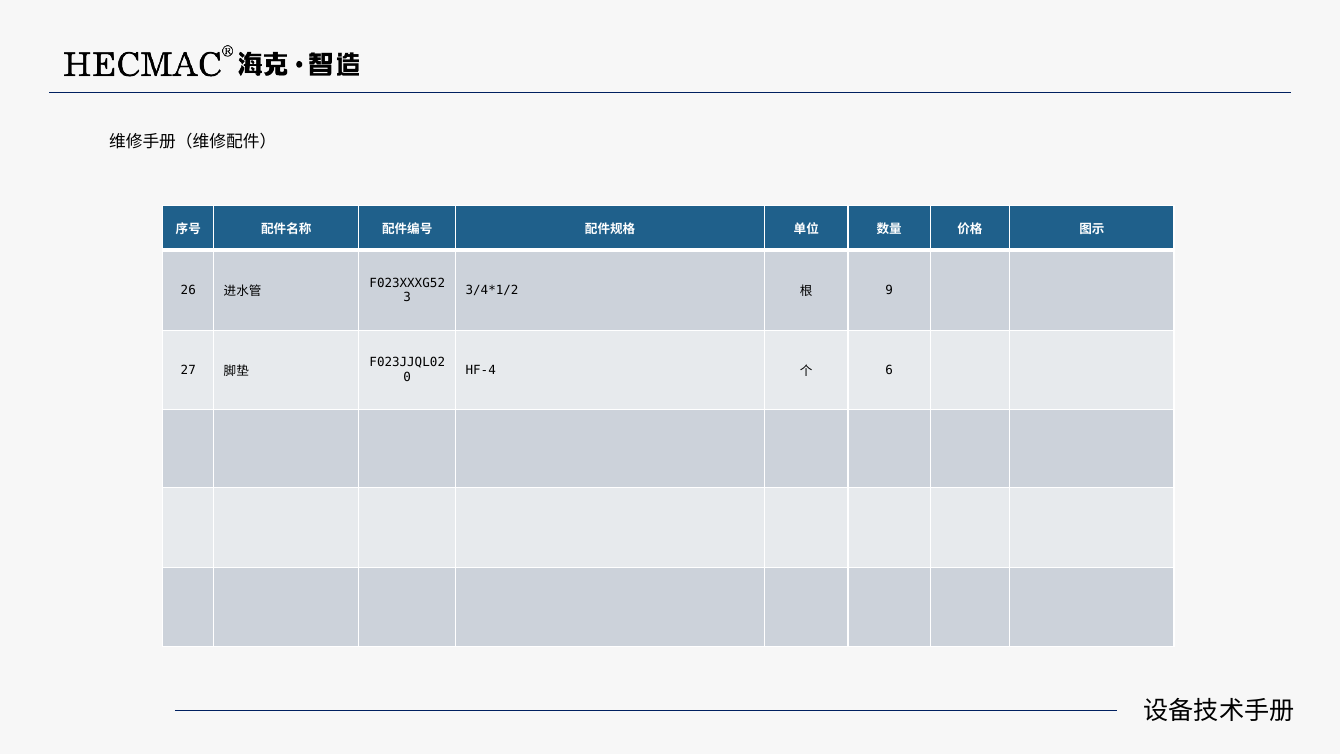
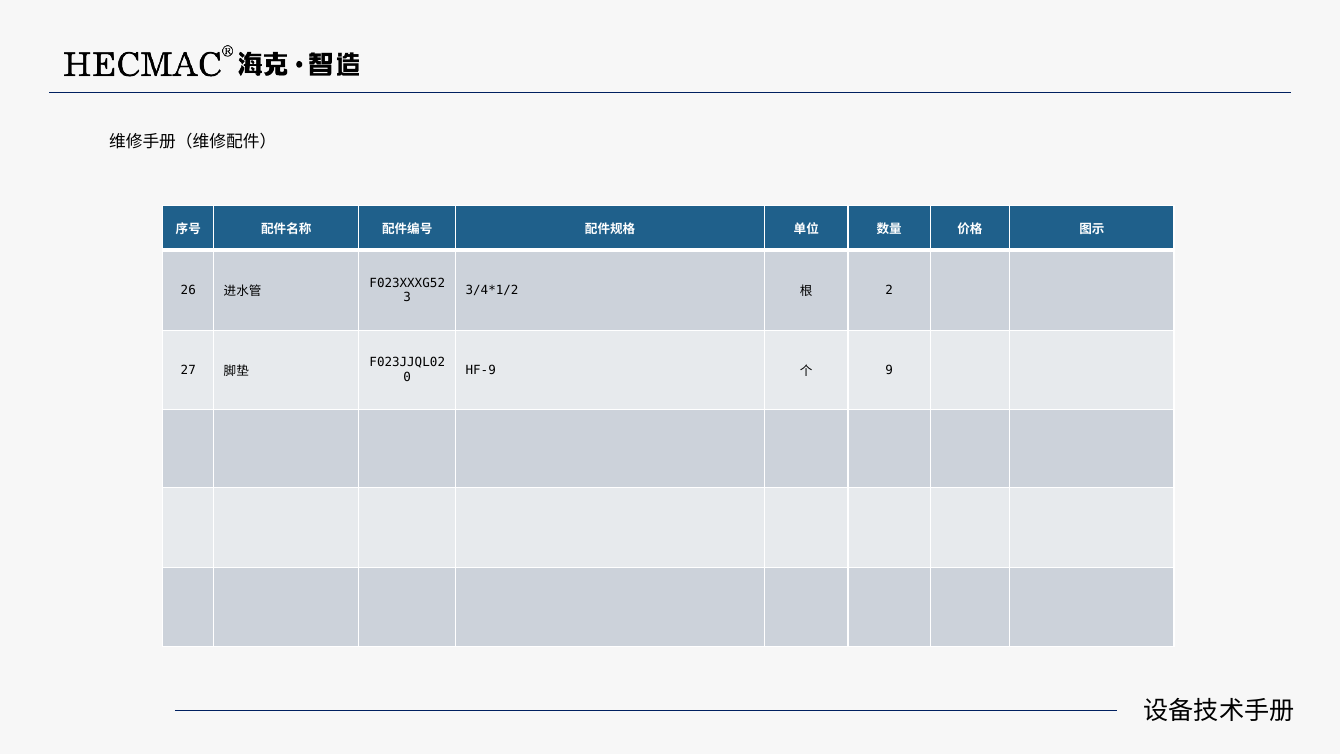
9: 9 -> 2
HF-4: HF-4 -> HF-9
6: 6 -> 9
